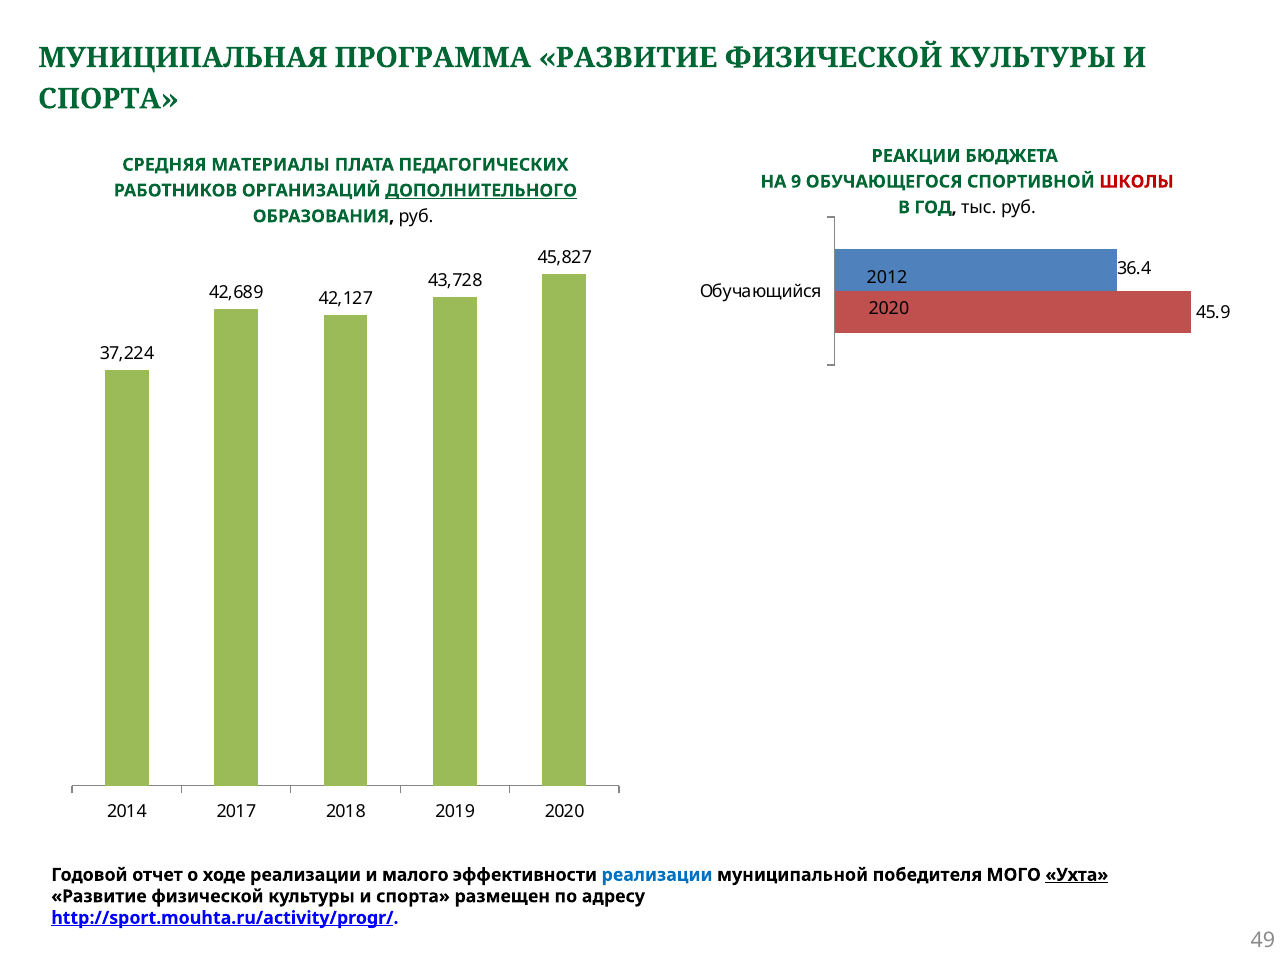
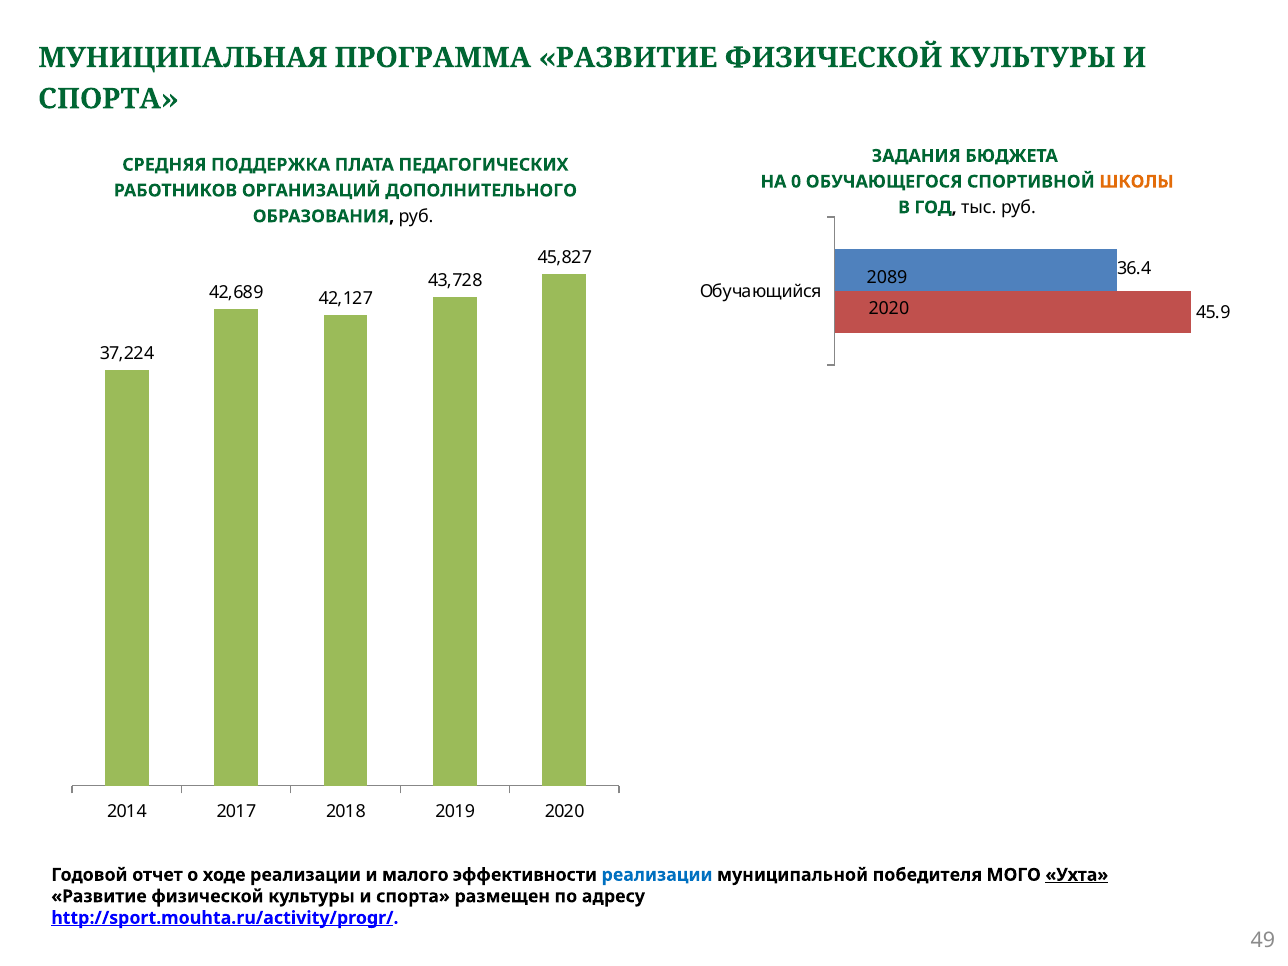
РЕАКЦИИ: РЕАКЦИИ -> ЗАДАНИЯ
МАТЕРИАЛЫ: МАТЕРИАЛЫ -> ПОДДЕРЖКА
9: 9 -> 0
ШКОЛЫ colour: red -> orange
ДОПОЛНИТЕЛЬНОГО underline: present -> none
2012: 2012 -> 2089
